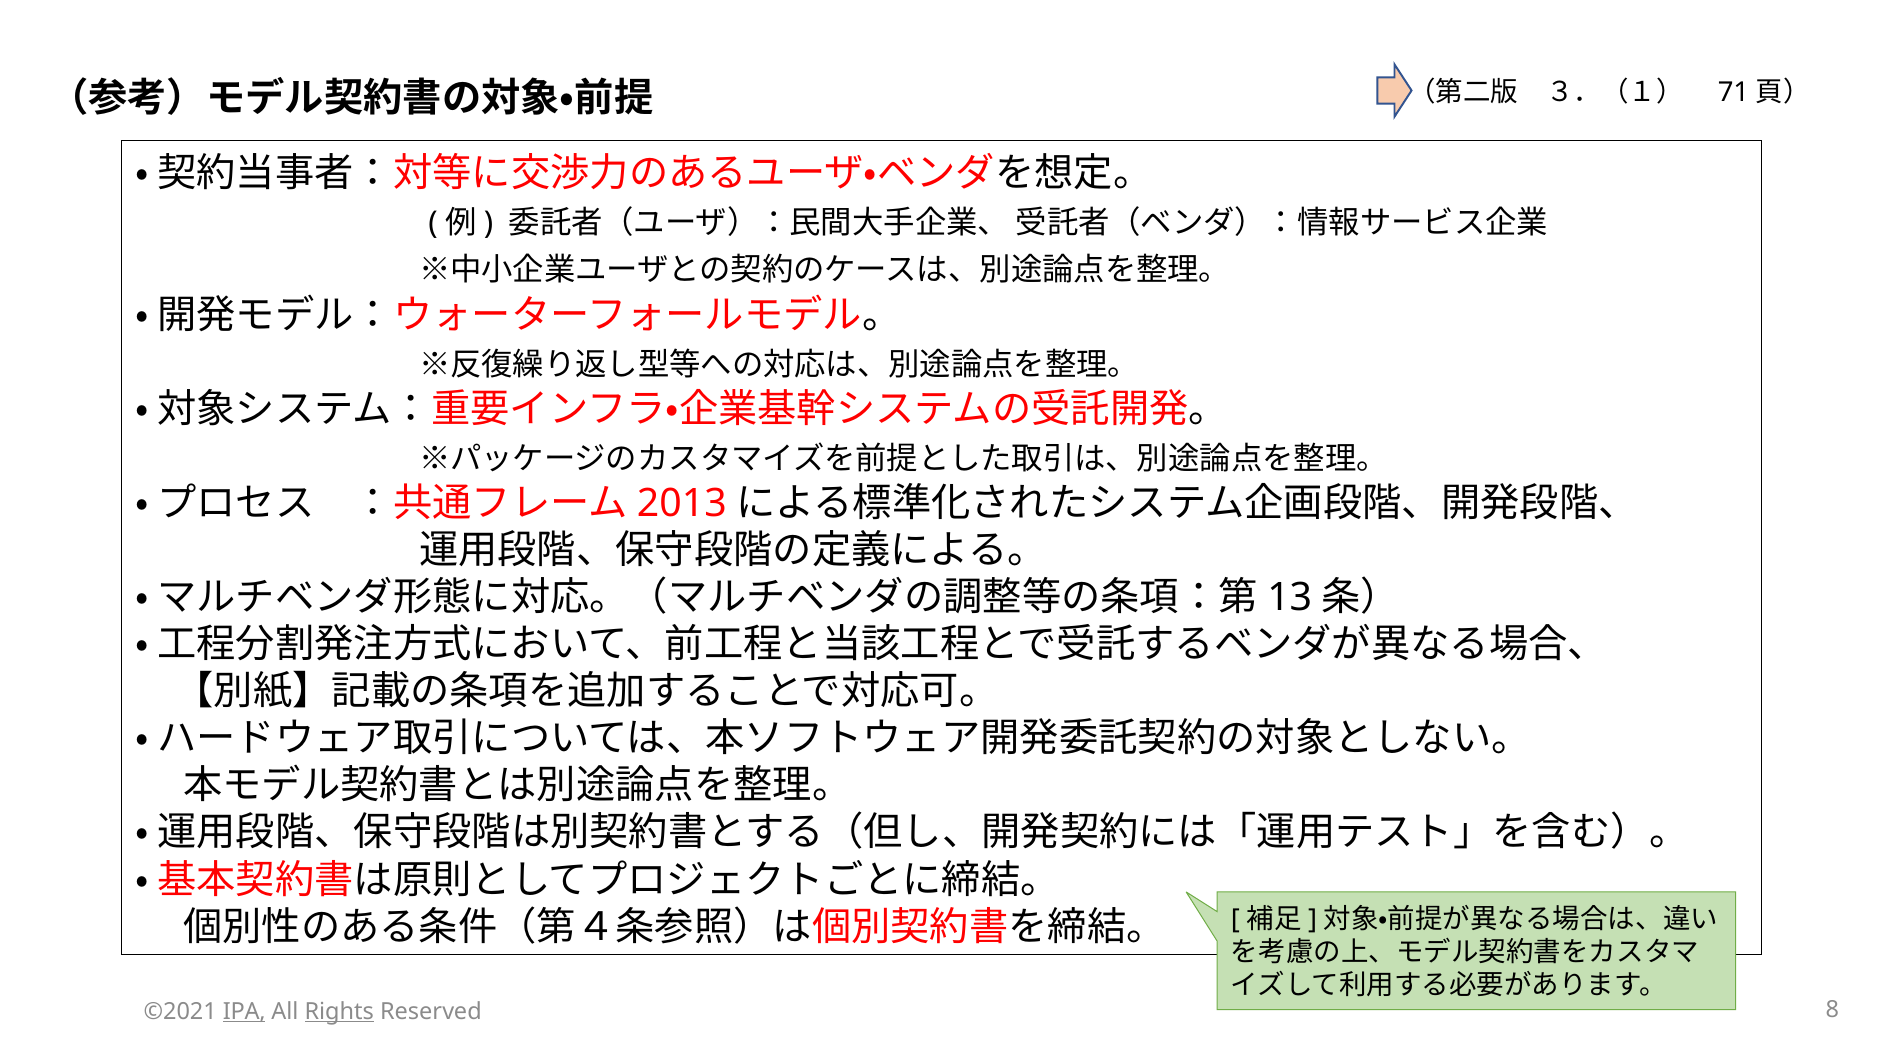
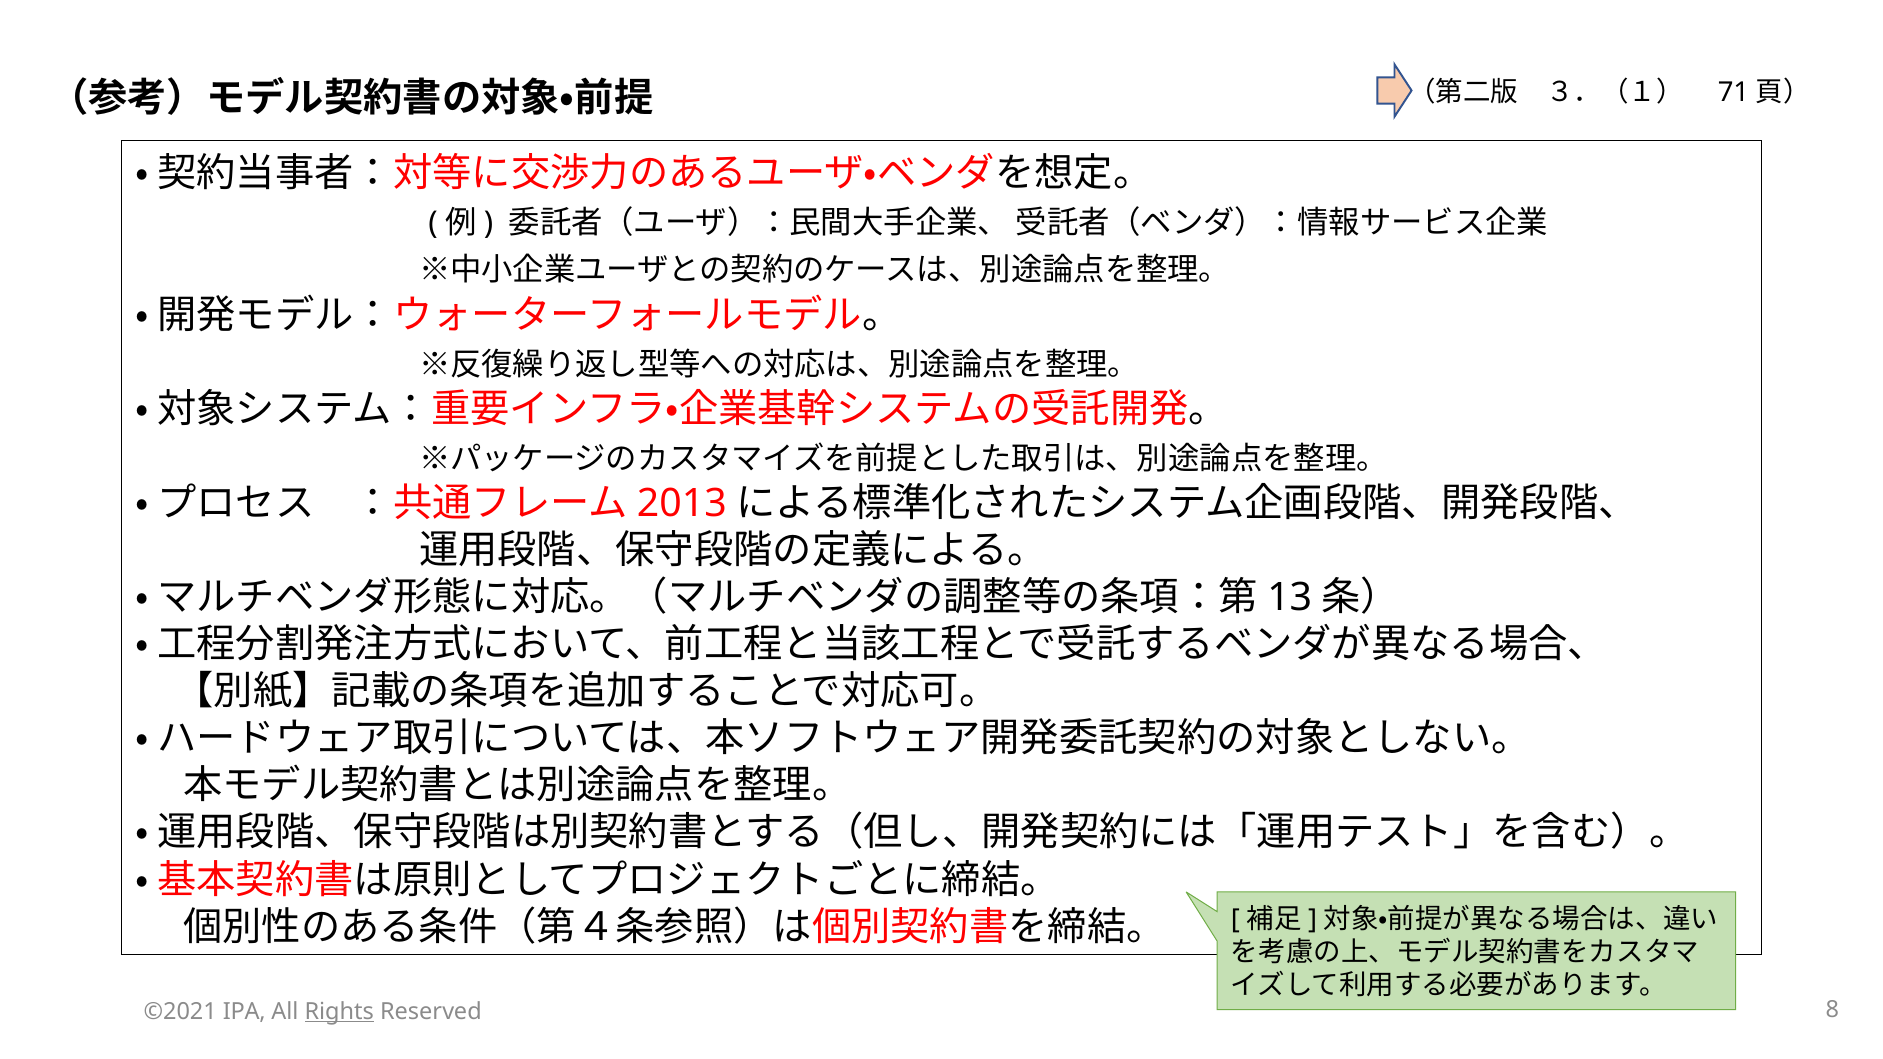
IPA underline: present -> none
